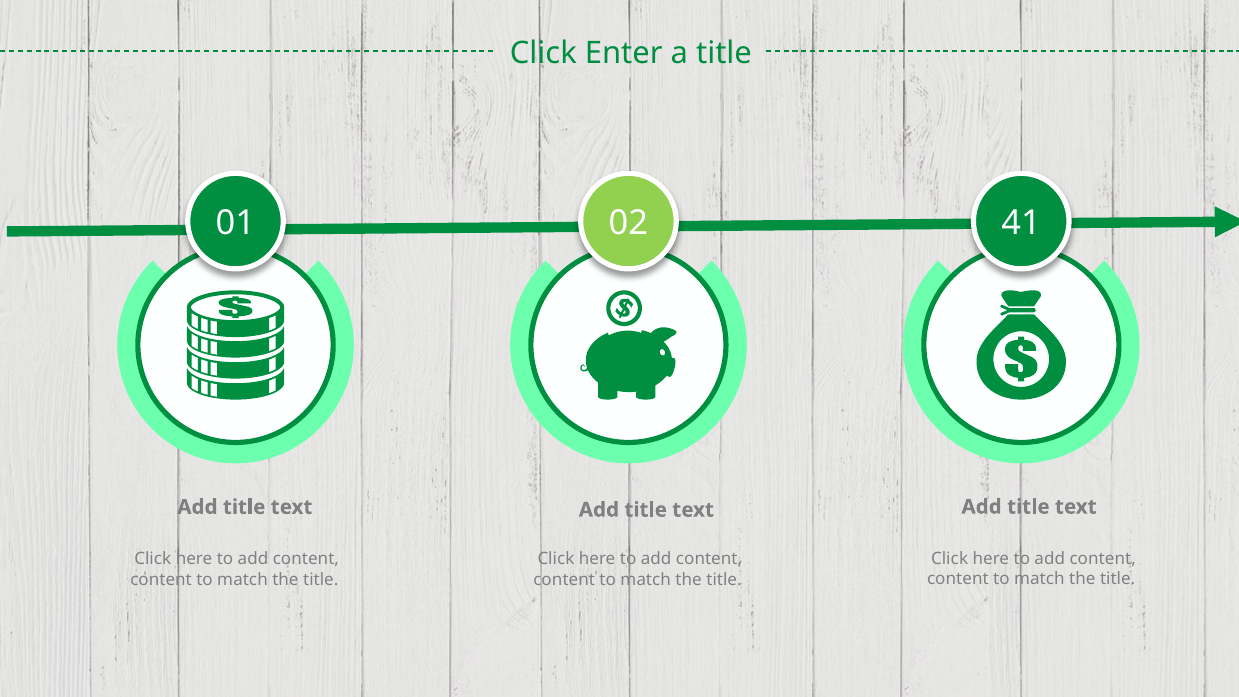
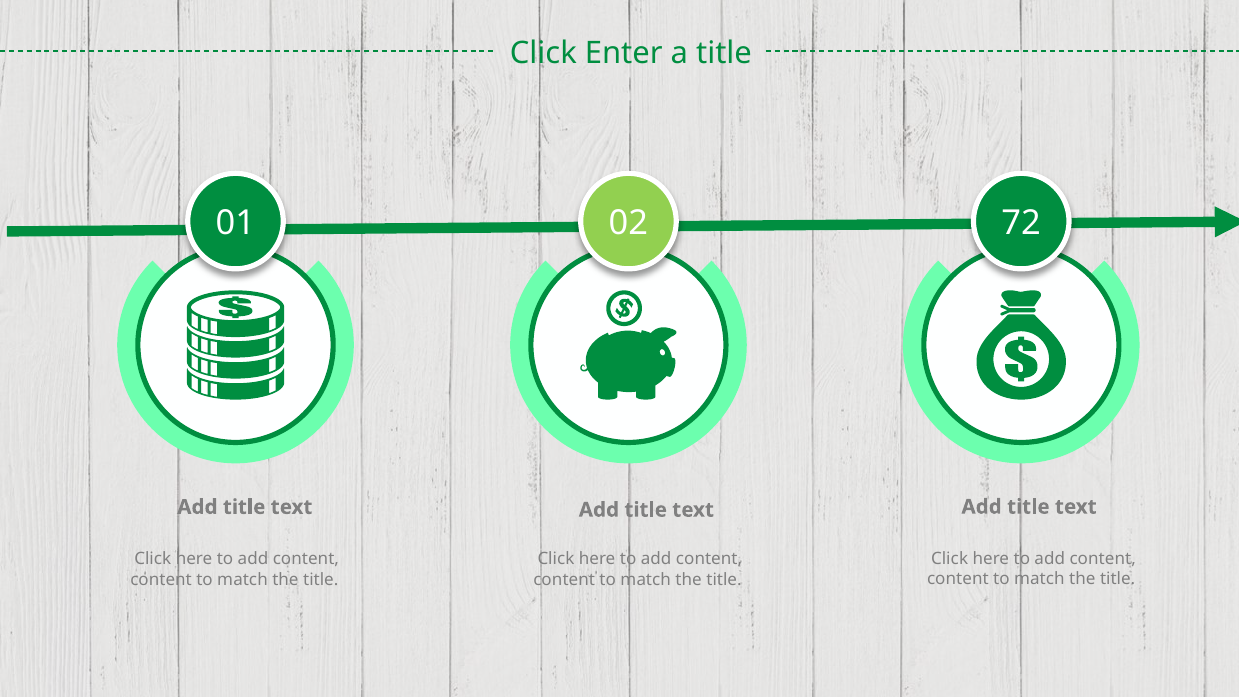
41: 41 -> 72
